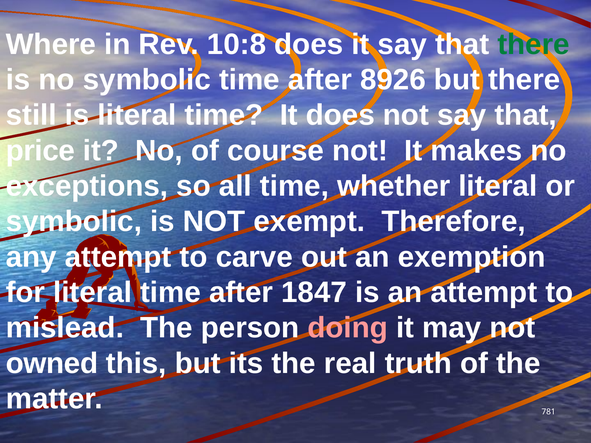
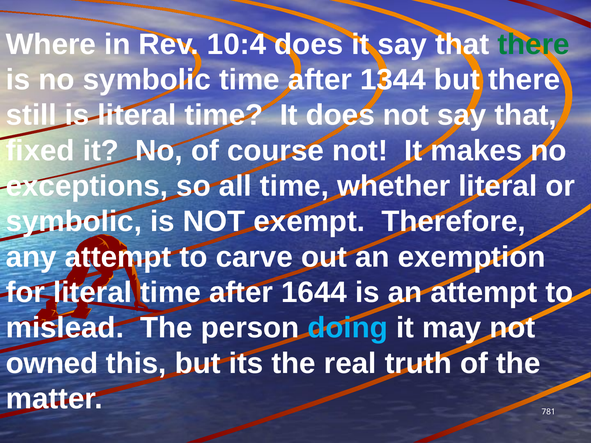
10:8: 10:8 -> 10:4
8926: 8926 -> 1344
price: price -> fixed
1847: 1847 -> 1644
doing colour: pink -> light blue
